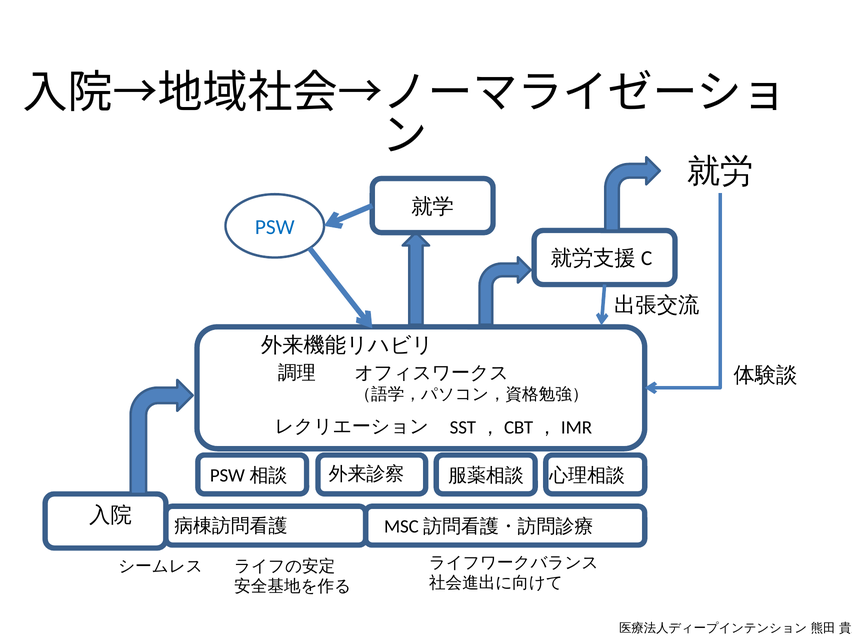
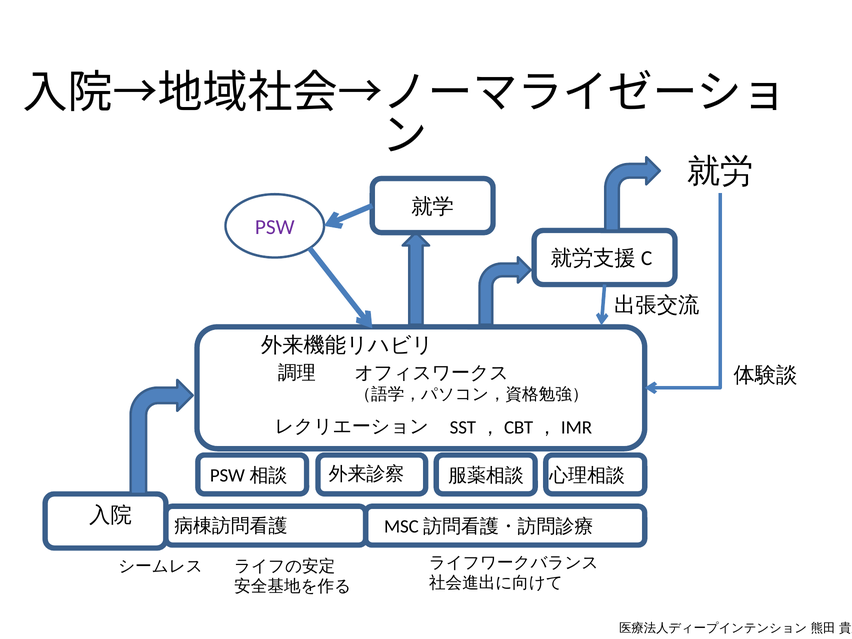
PSW colour: blue -> purple
